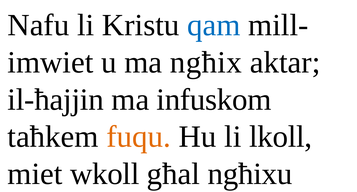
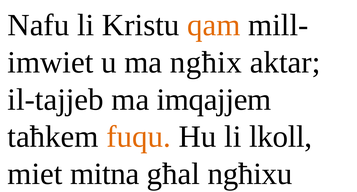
qam colour: blue -> orange
il-ħajjin: il-ħajjin -> il-tajjeb
infuskom: infuskom -> imqajjem
wkoll: wkoll -> mitna
